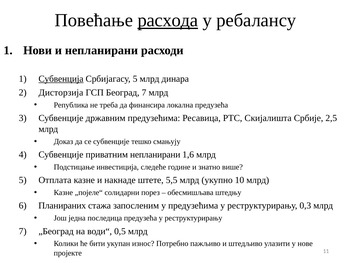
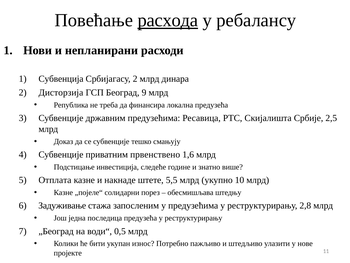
Субвенција underline: present -> none
Србијагасу 5: 5 -> 2
Београд 7: 7 -> 9
приватним непланирани: непланирани -> првенствено
Планираних: Планираних -> Задуживање
0,3: 0,3 -> 2,8
